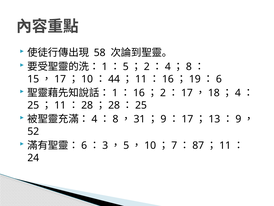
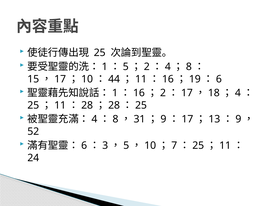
58 at (100, 53): 58 -> 25
87 at (198, 145): 87 -> 25
